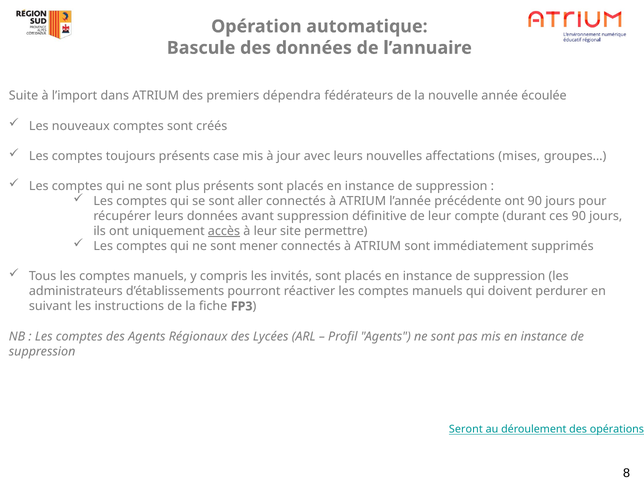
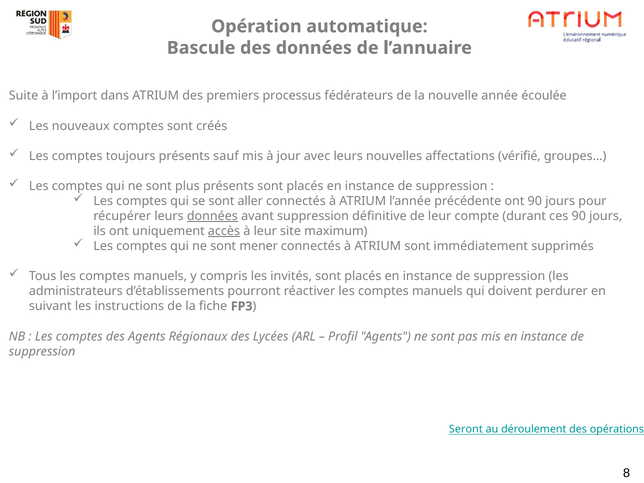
dépendra: dépendra -> processus
case: case -> sauf
mises: mises -> vérifié
données at (212, 216) underline: none -> present
permettre: permettre -> maximum
